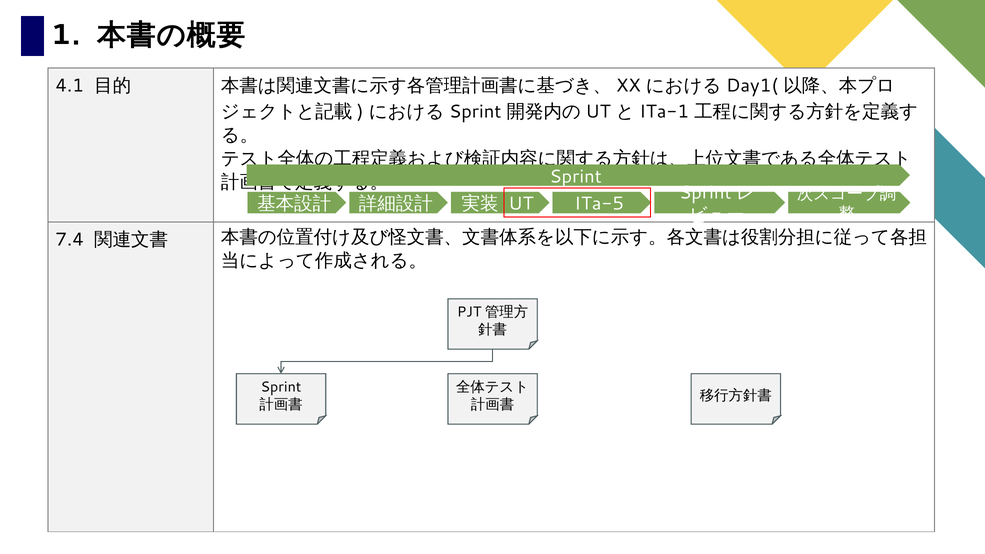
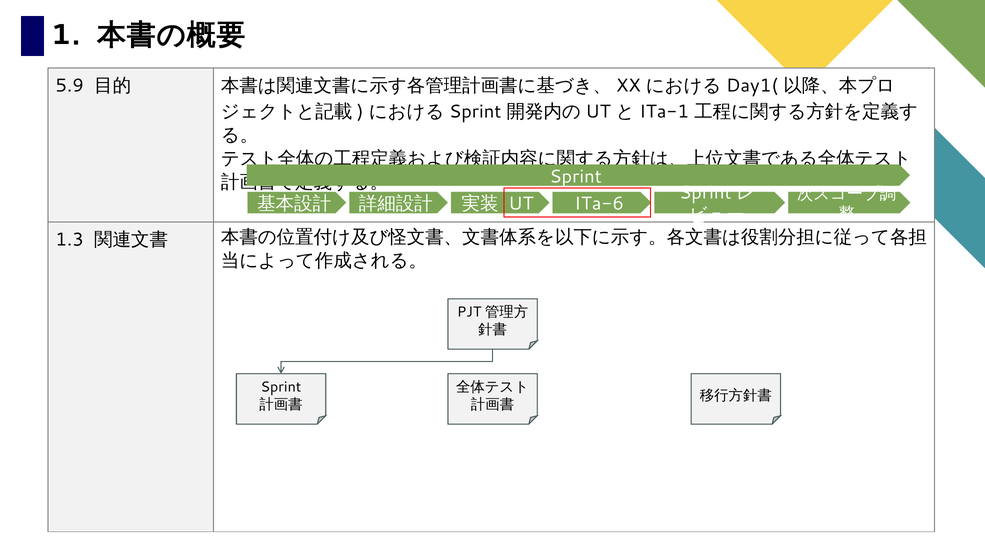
4.1: 4.1 -> 5.9
ITa-5: ITa-5 -> ITa-6
7.4: 7.4 -> 1.3
